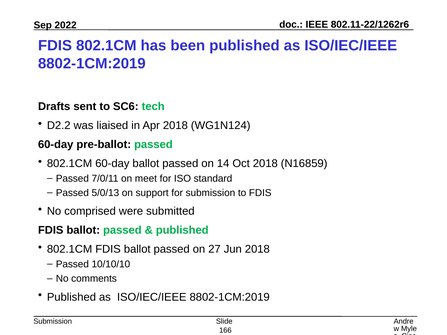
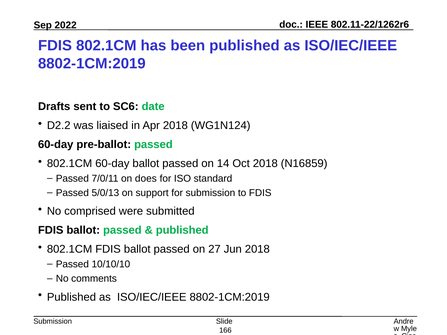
tech: tech -> date
meet: meet -> does
